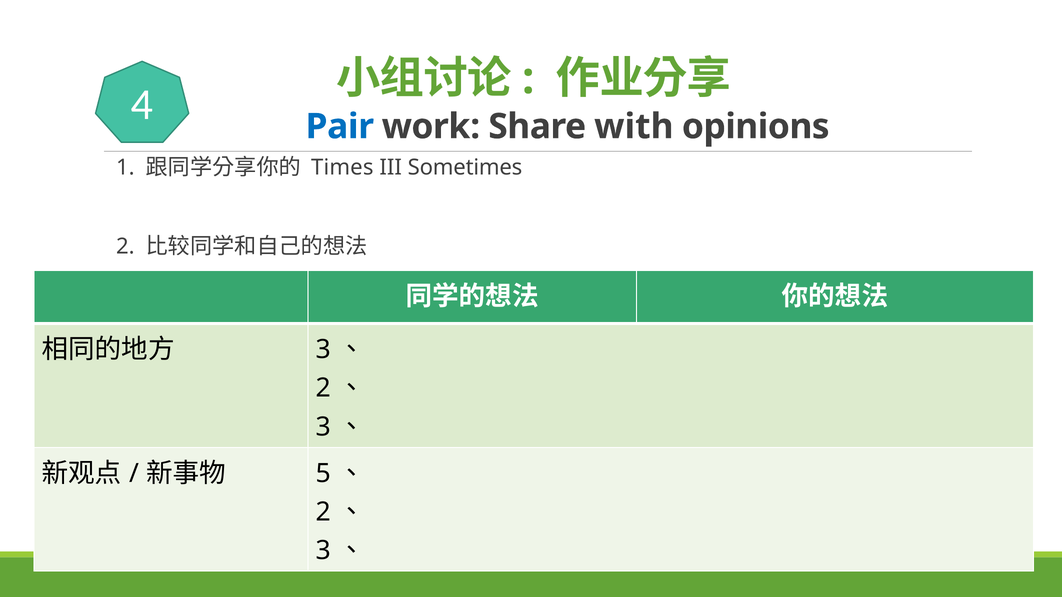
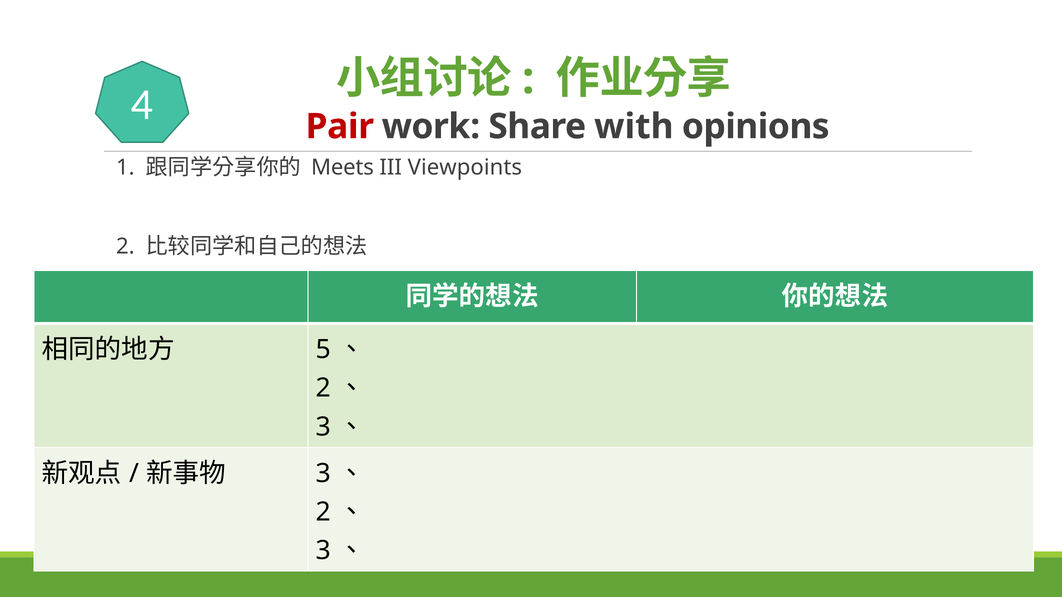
Pair colour: blue -> red
Times: Times -> Meets
Sometimes: Sometimes -> Viewpoints
3 at (323, 350): 3 -> 5
5 at (323, 474): 5 -> 3
